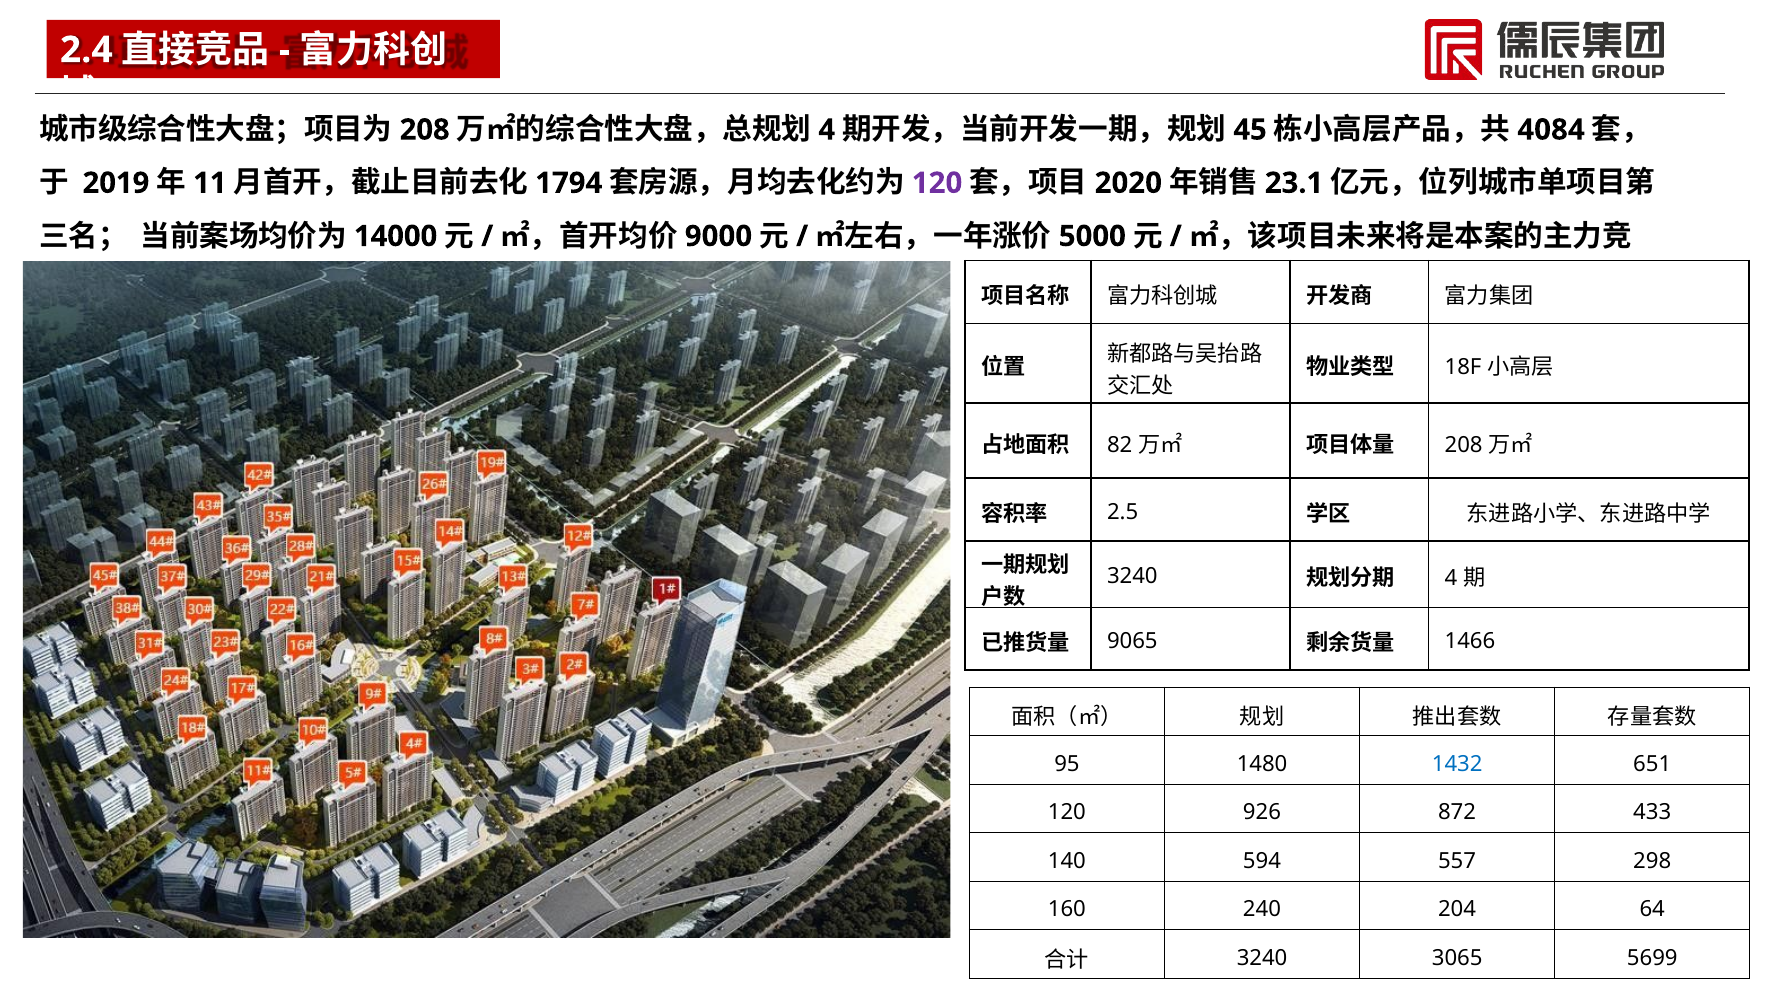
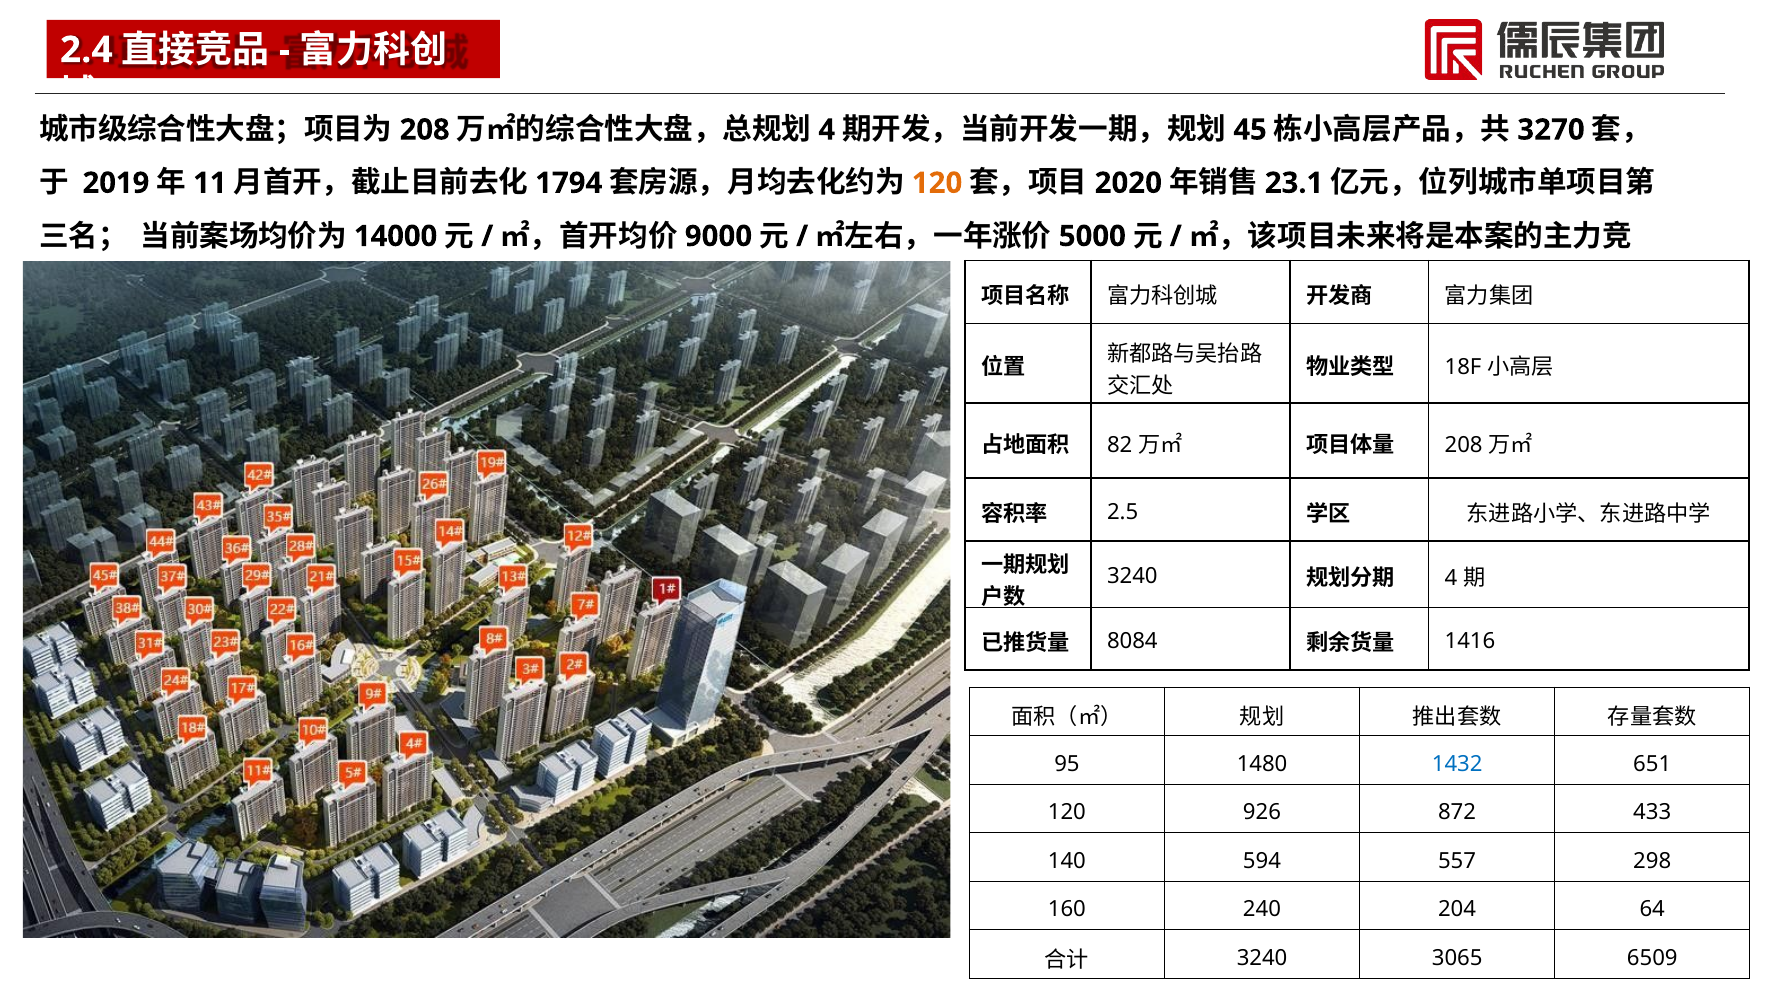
4084: 4084 -> 3270
120 at (937, 183) colour: purple -> orange
9065: 9065 -> 8084
1466: 1466 -> 1416
5699: 5699 -> 6509
